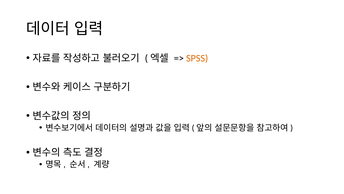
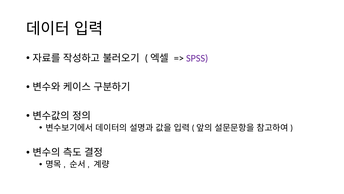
SPSS colour: orange -> purple
